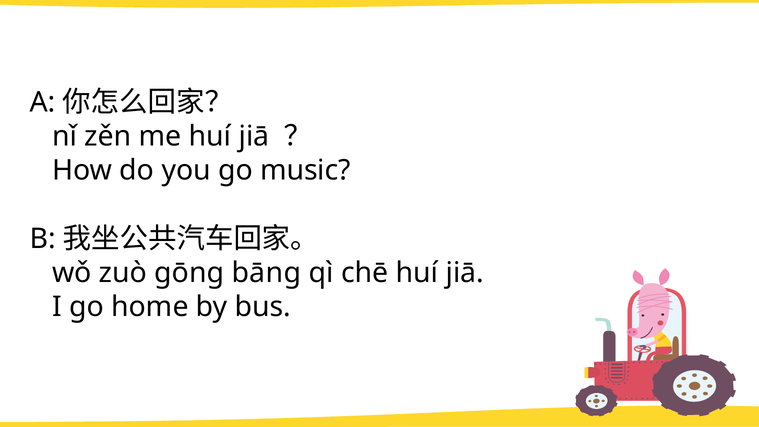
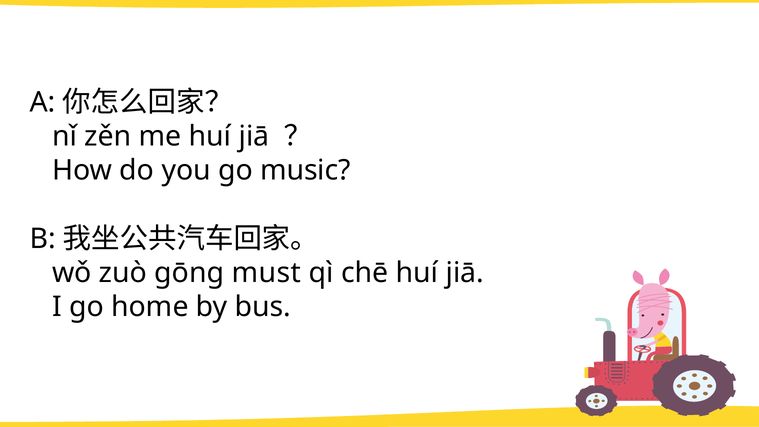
bāng: bāng -> must
